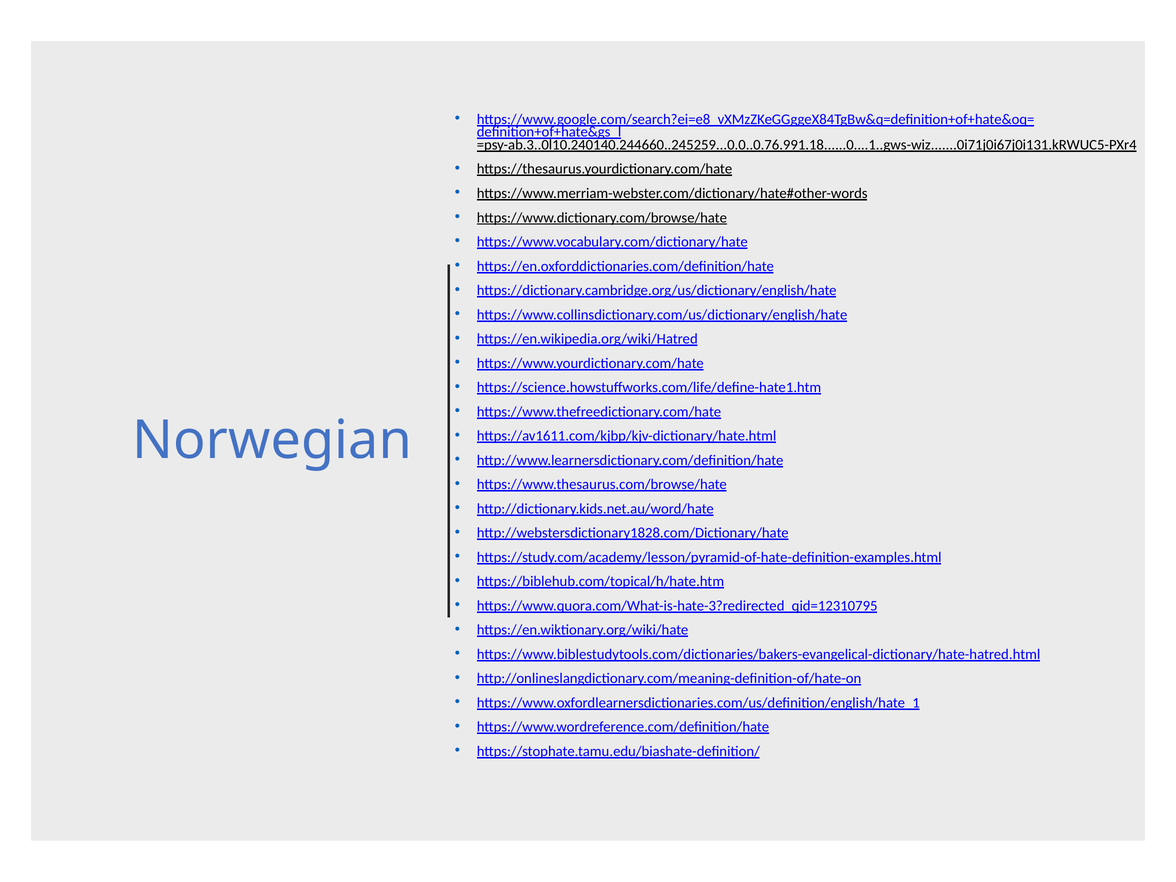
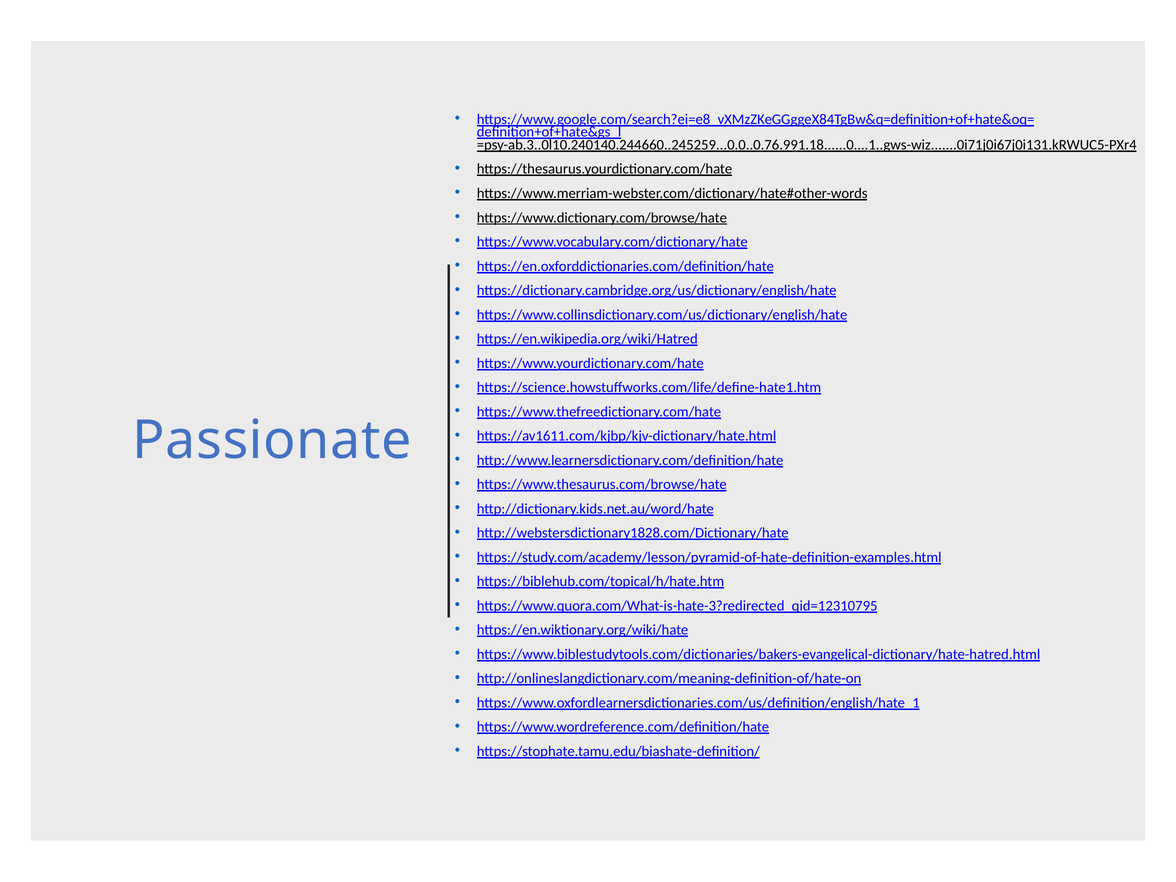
Norwegian: Norwegian -> Passionate
